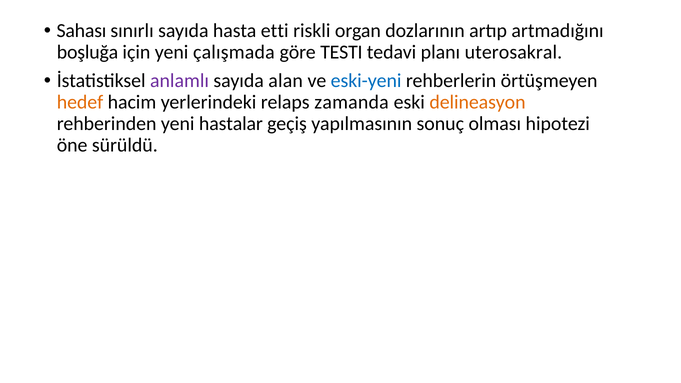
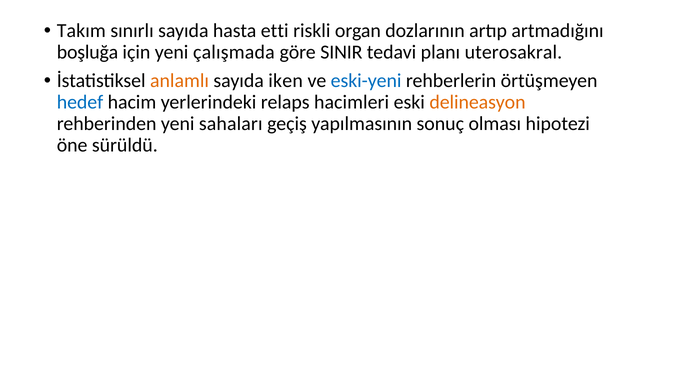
Sahası: Sahası -> Takım
TESTI: TESTI -> SINIR
anlamlı colour: purple -> orange
alan: alan -> iken
hedef colour: orange -> blue
zamanda: zamanda -> hacimleri
hastalar: hastalar -> sahaları
